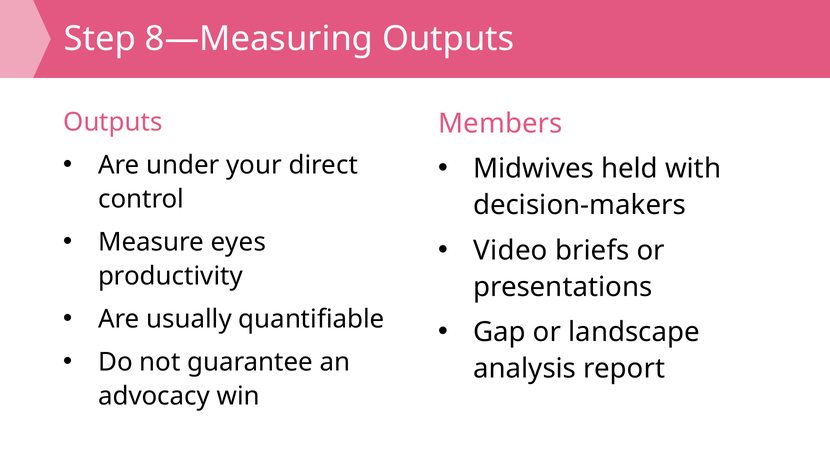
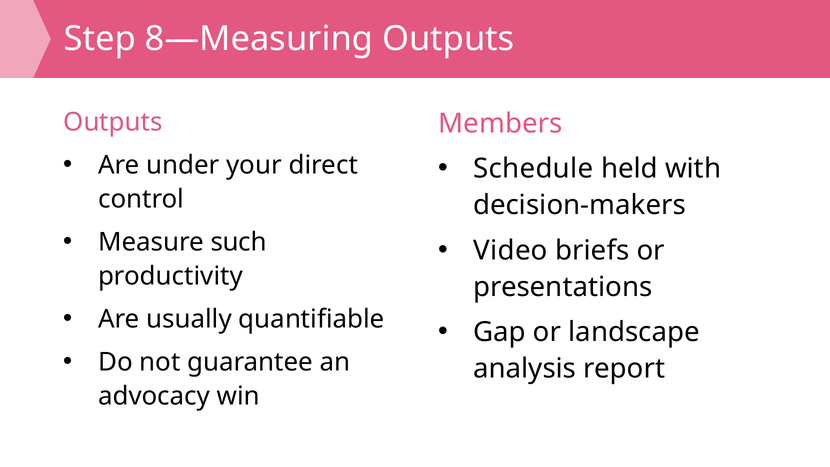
Midwives: Midwives -> Schedule
eyes: eyes -> such
